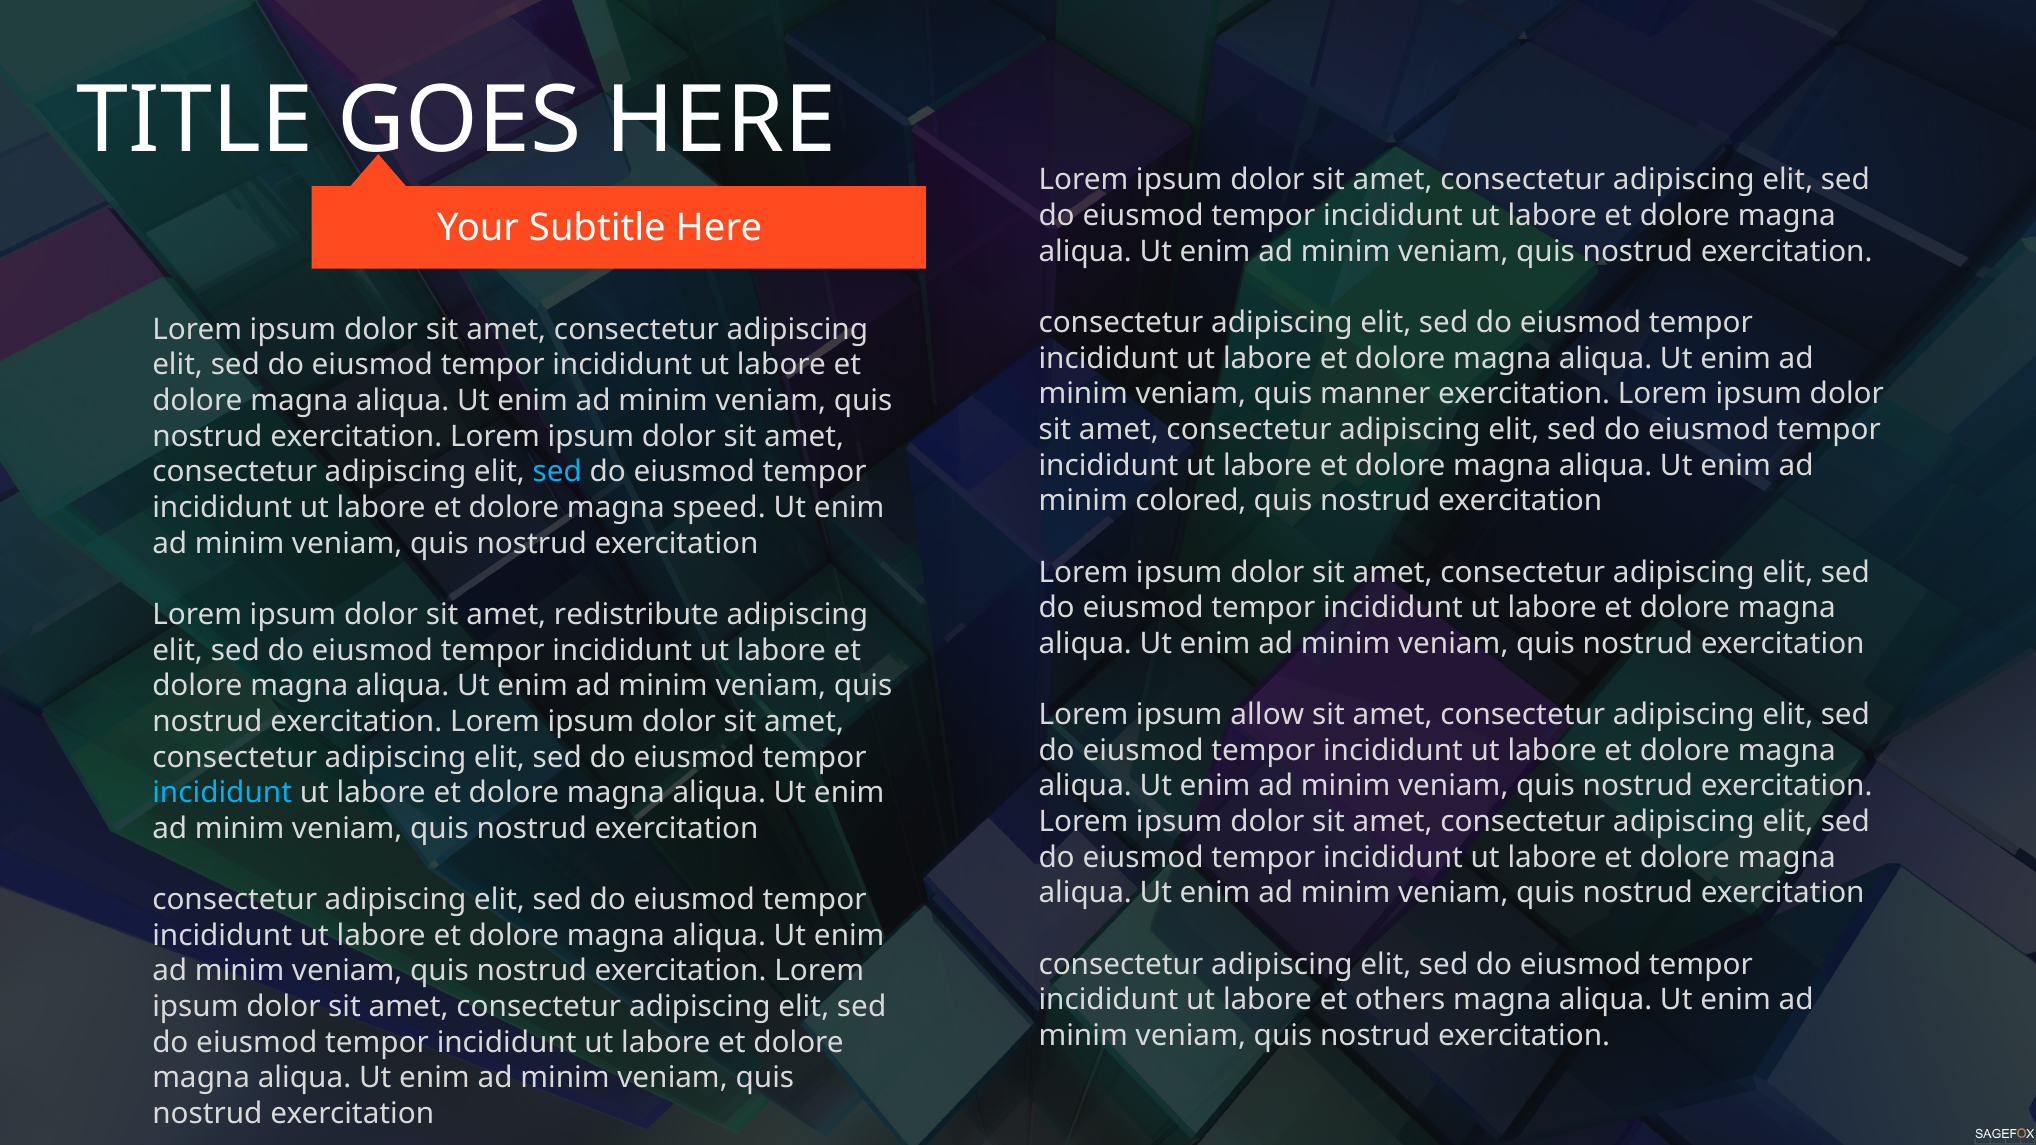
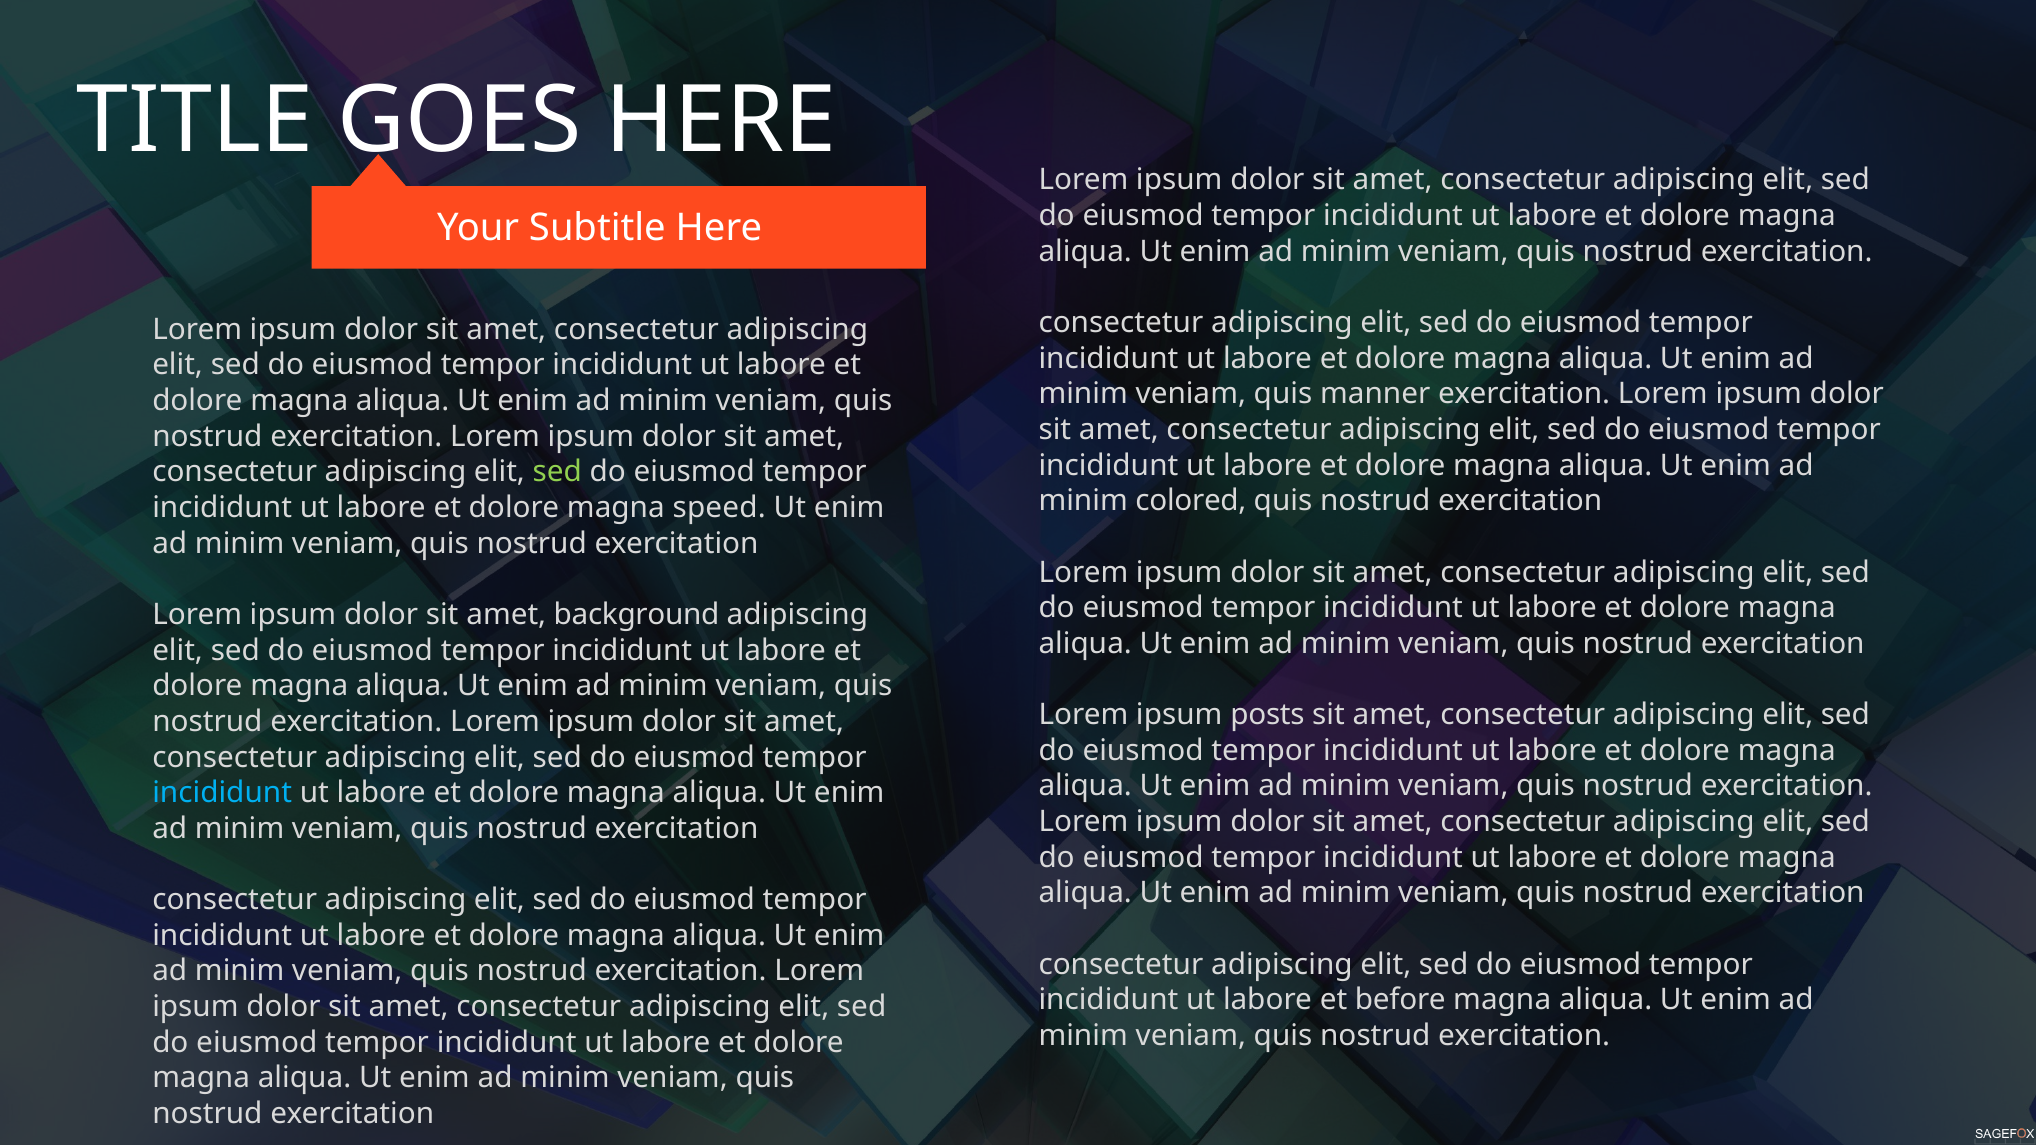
sed at (557, 472) colour: light blue -> light green
redistribute: redistribute -> background
allow: allow -> posts
others: others -> before
